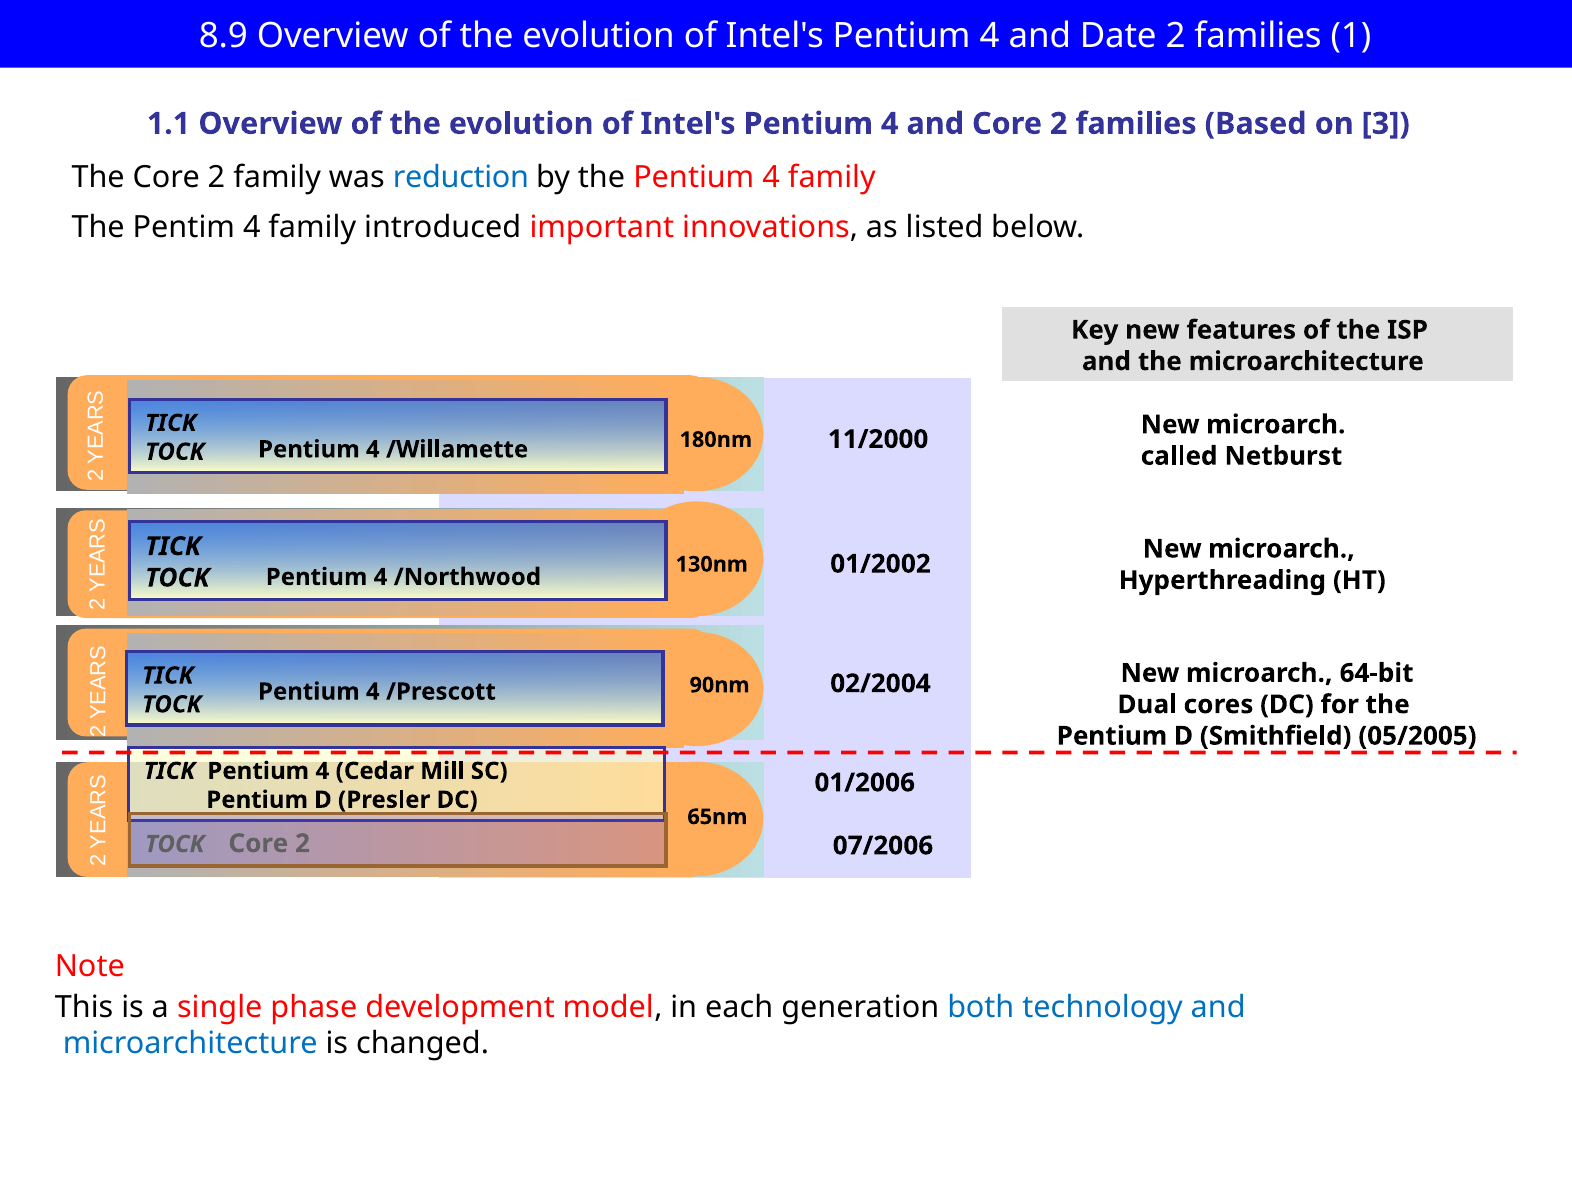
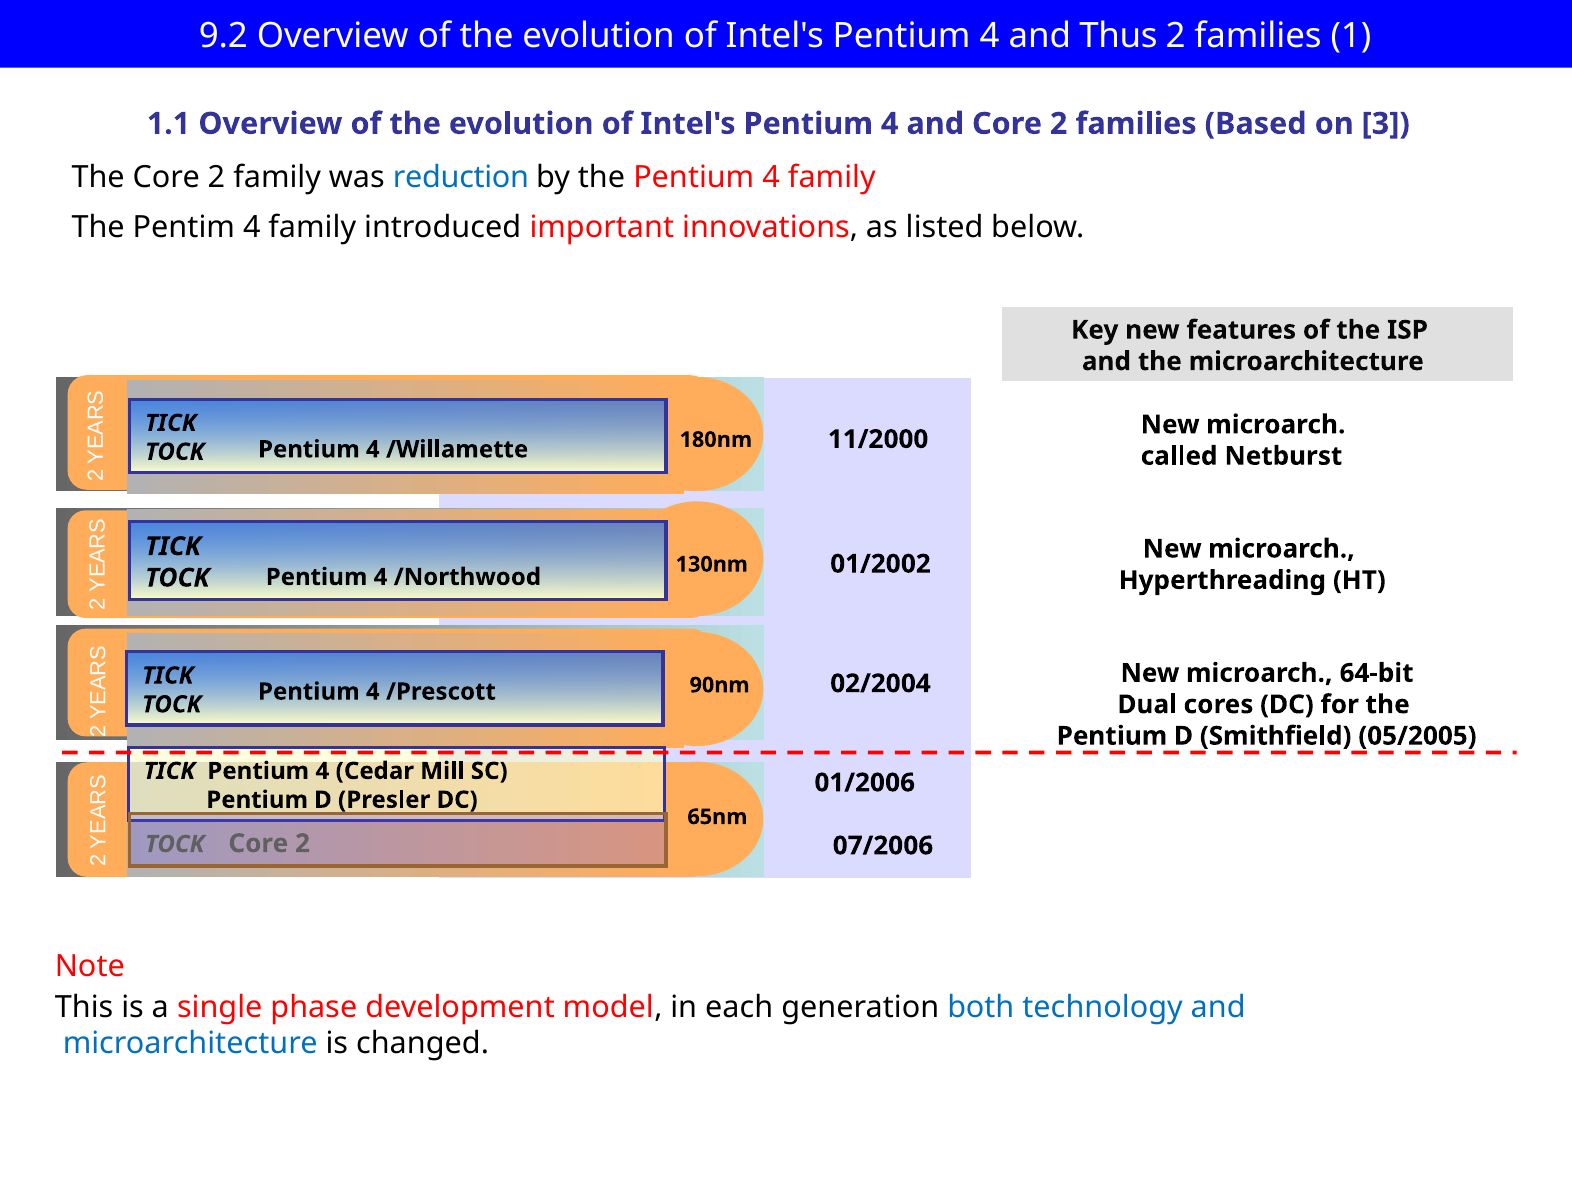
8.9: 8.9 -> 9.2
Date: Date -> Thus
